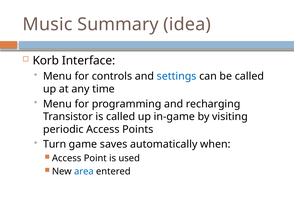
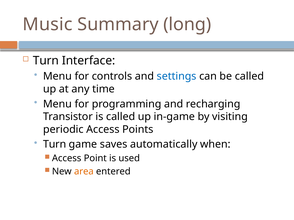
idea: idea -> long
Korb at (46, 61): Korb -> Turn
area colour: blue -> orange
